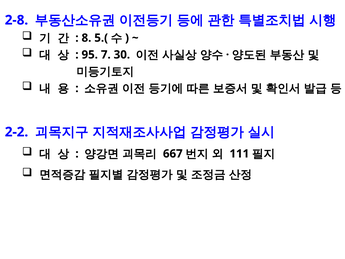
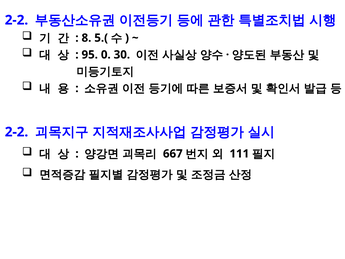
2-8 at (16, 20): 2-8 -> 2-2
7: 7 -> 0
